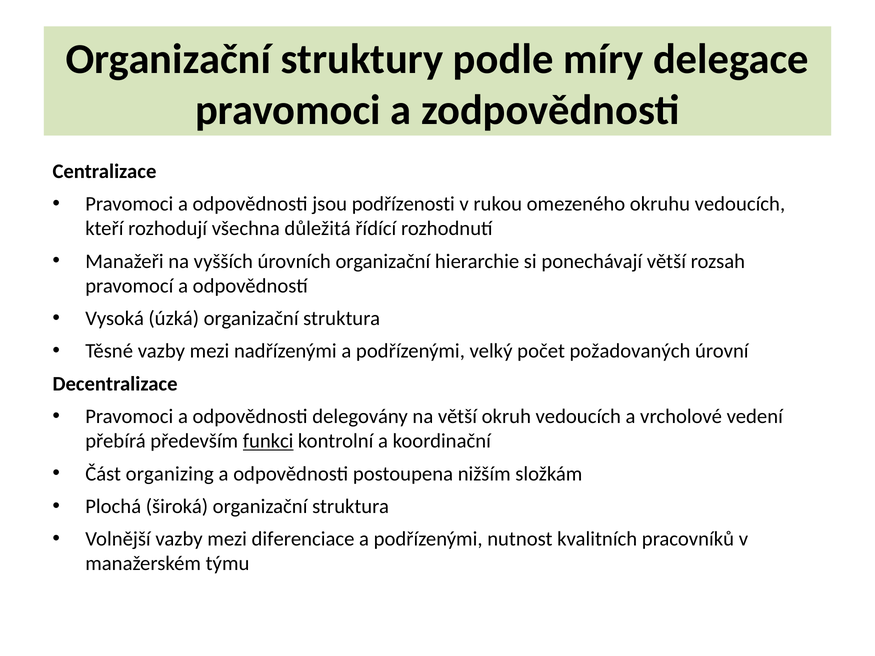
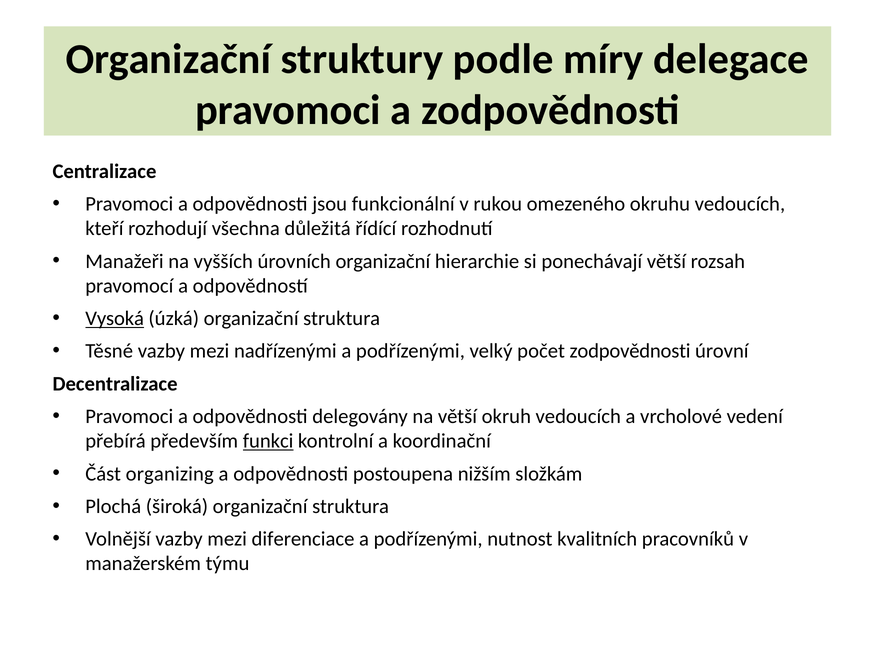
podřízenosti: podřízenosti -> funkcionální
Vysoká underline: none -> present
počet požadovaných: požadovaných -> zodpovědnosti
